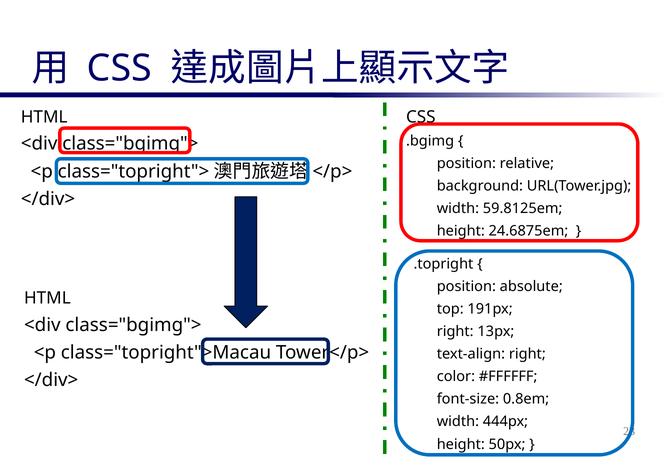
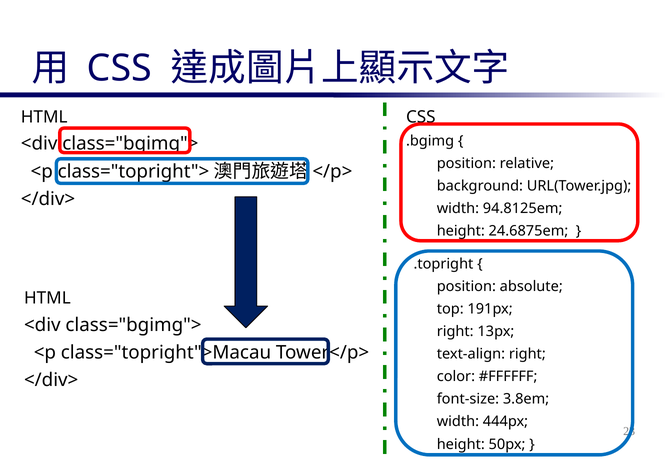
59.8125em: 59.8125em -> 94.8125em
0.8em: 0.8em -> 3.8em
